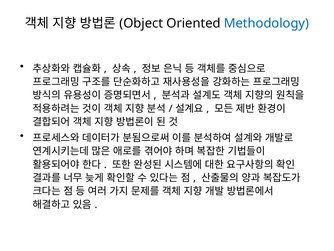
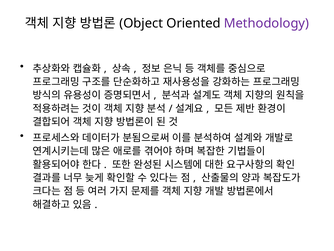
Methodology colour: blue -> purple
